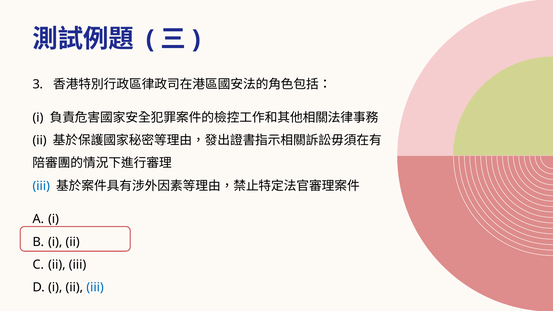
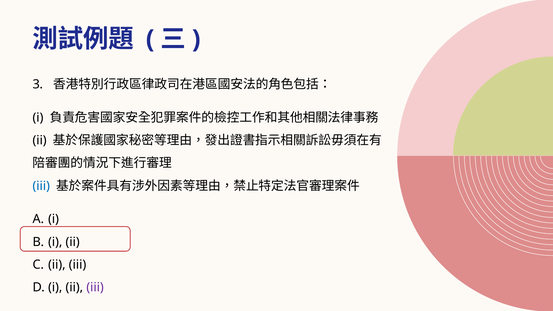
iii at (95, 287) colour: blue -> purple
